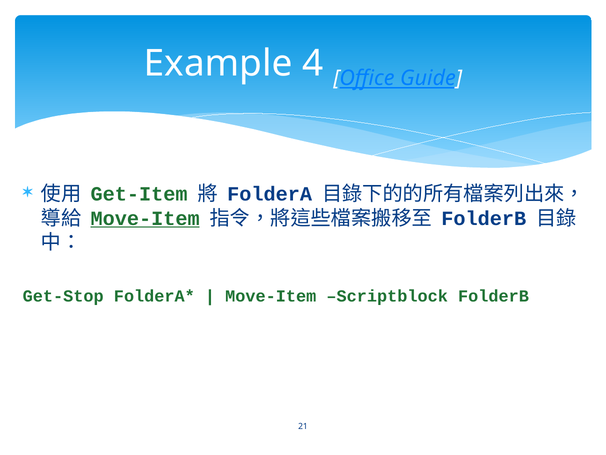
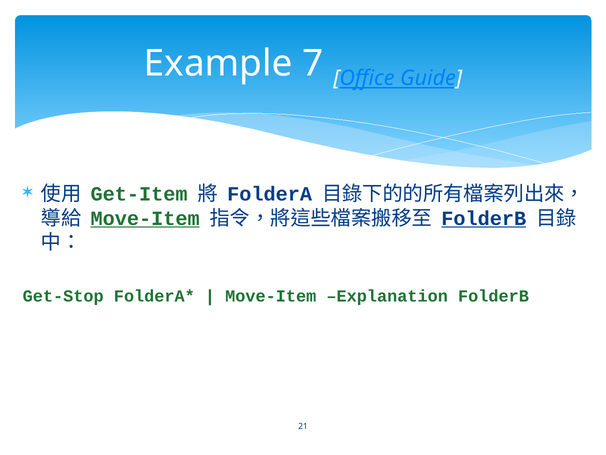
4: 4 -> 7
FolderB at (484, 218) underline: none -> present
Scriptblock: Scriptblock -> Explanation
